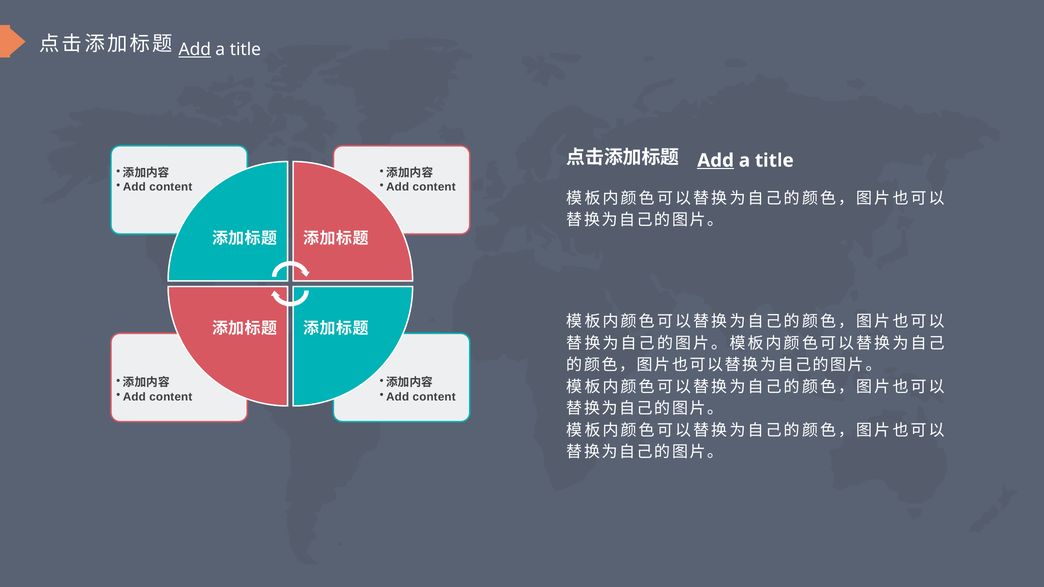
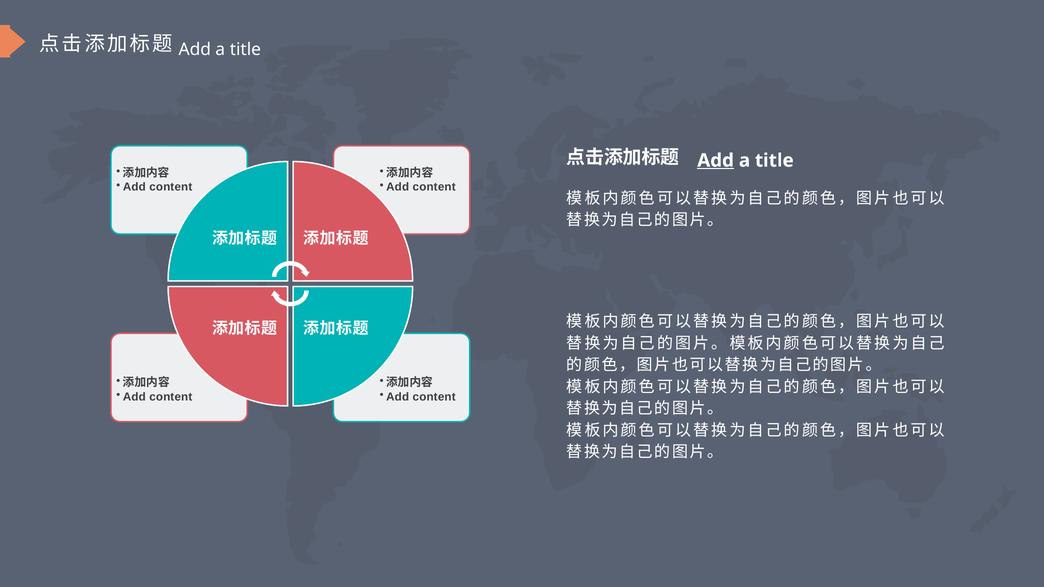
Add at (195, 50) underline: present -> none
